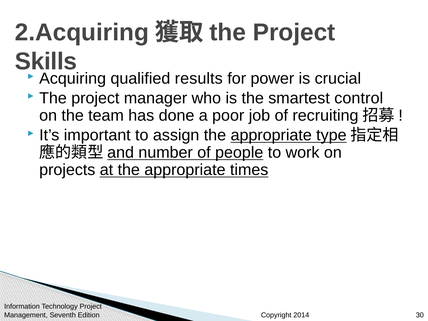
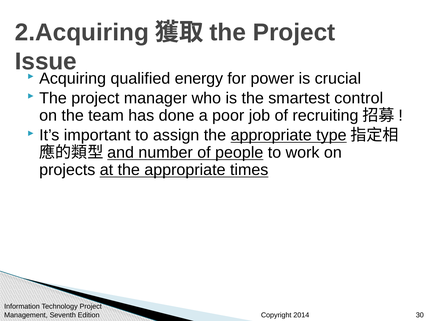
Skills: Skills -> Issue
results: results -> energy
